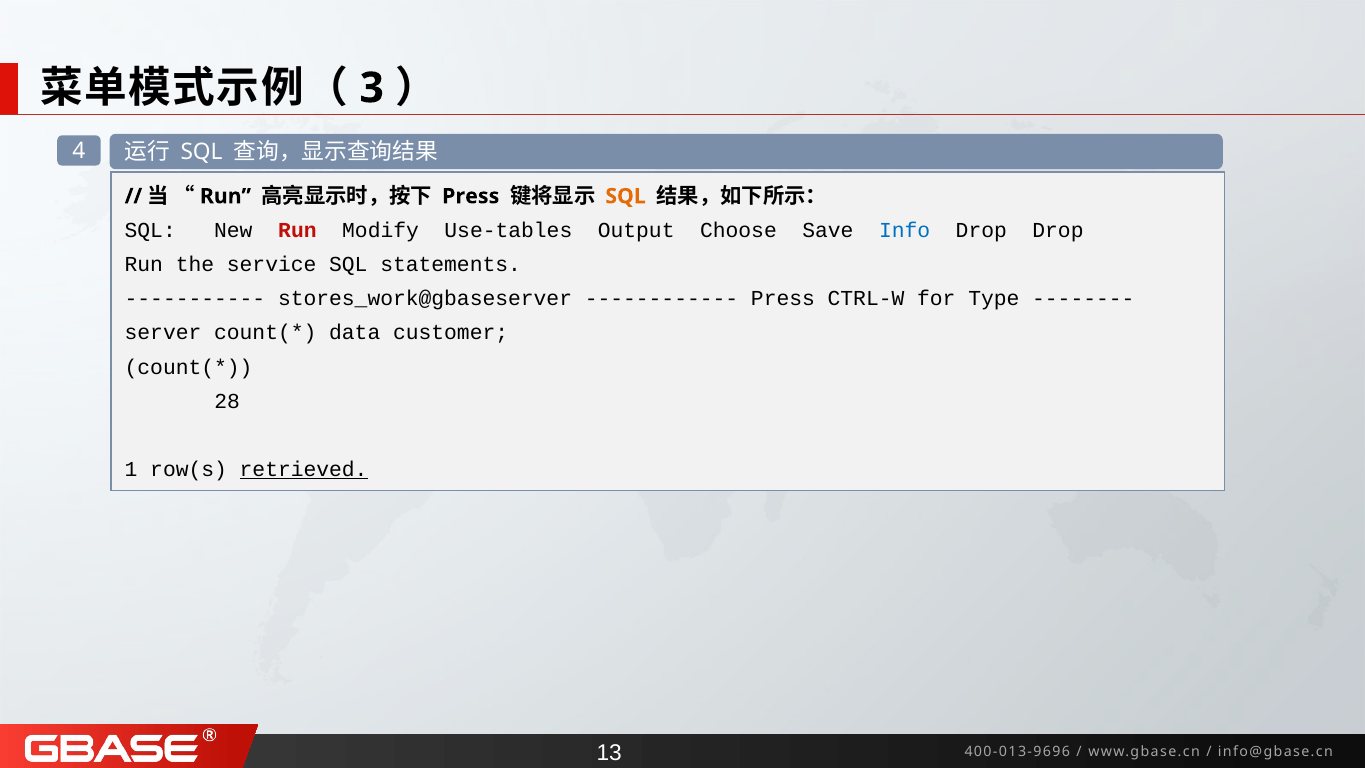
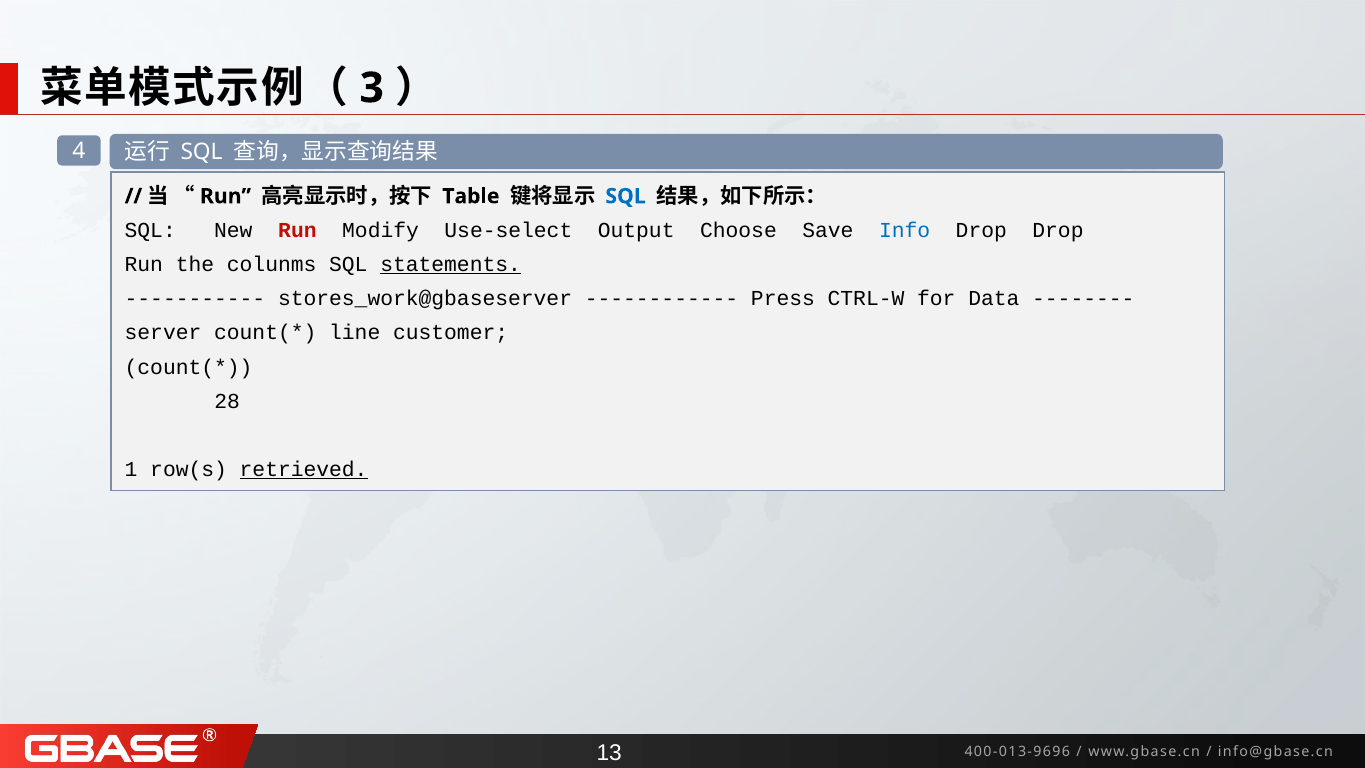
Press at (471, 196): Press -> Table
SQL at (626, 196) colour: orange -> blue
Use-tables: Use-tables -> Use-select
service: service -> colunms
statements underline: none -> present
Type: Type -> Data
data: data -> line
